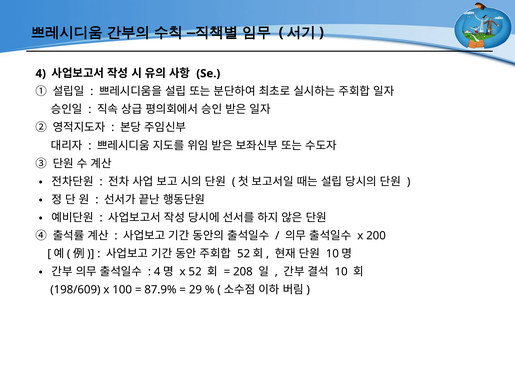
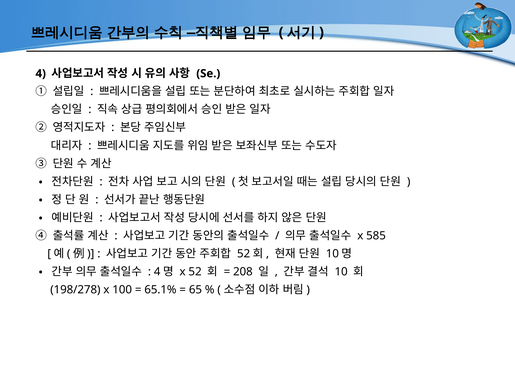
200: 200 -> 585
198/609: 198/609 -> 198/278
87.9%: 87.9% -> 65.1%
29: 29 -> 65
